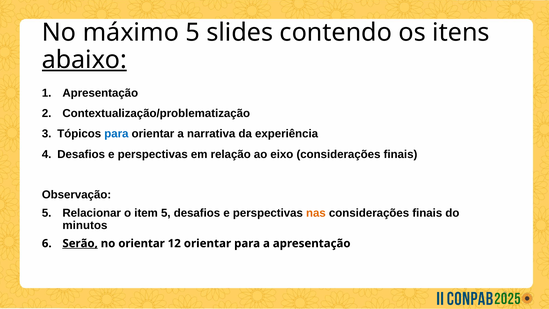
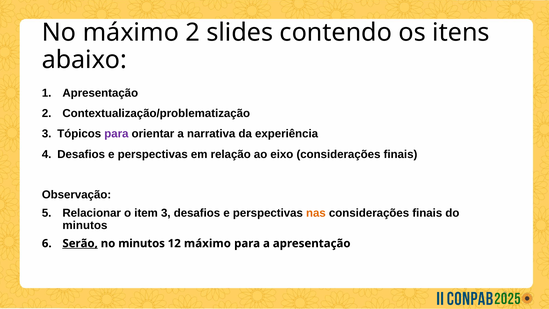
máximo 5: 5 -> 2
abaixo underline: present -> none
para at (116, 134) colour: blue -> purple
item 5: 5 -> 3
no orientar: orientar -> minutos
12 orientar: orientar -> máximo
